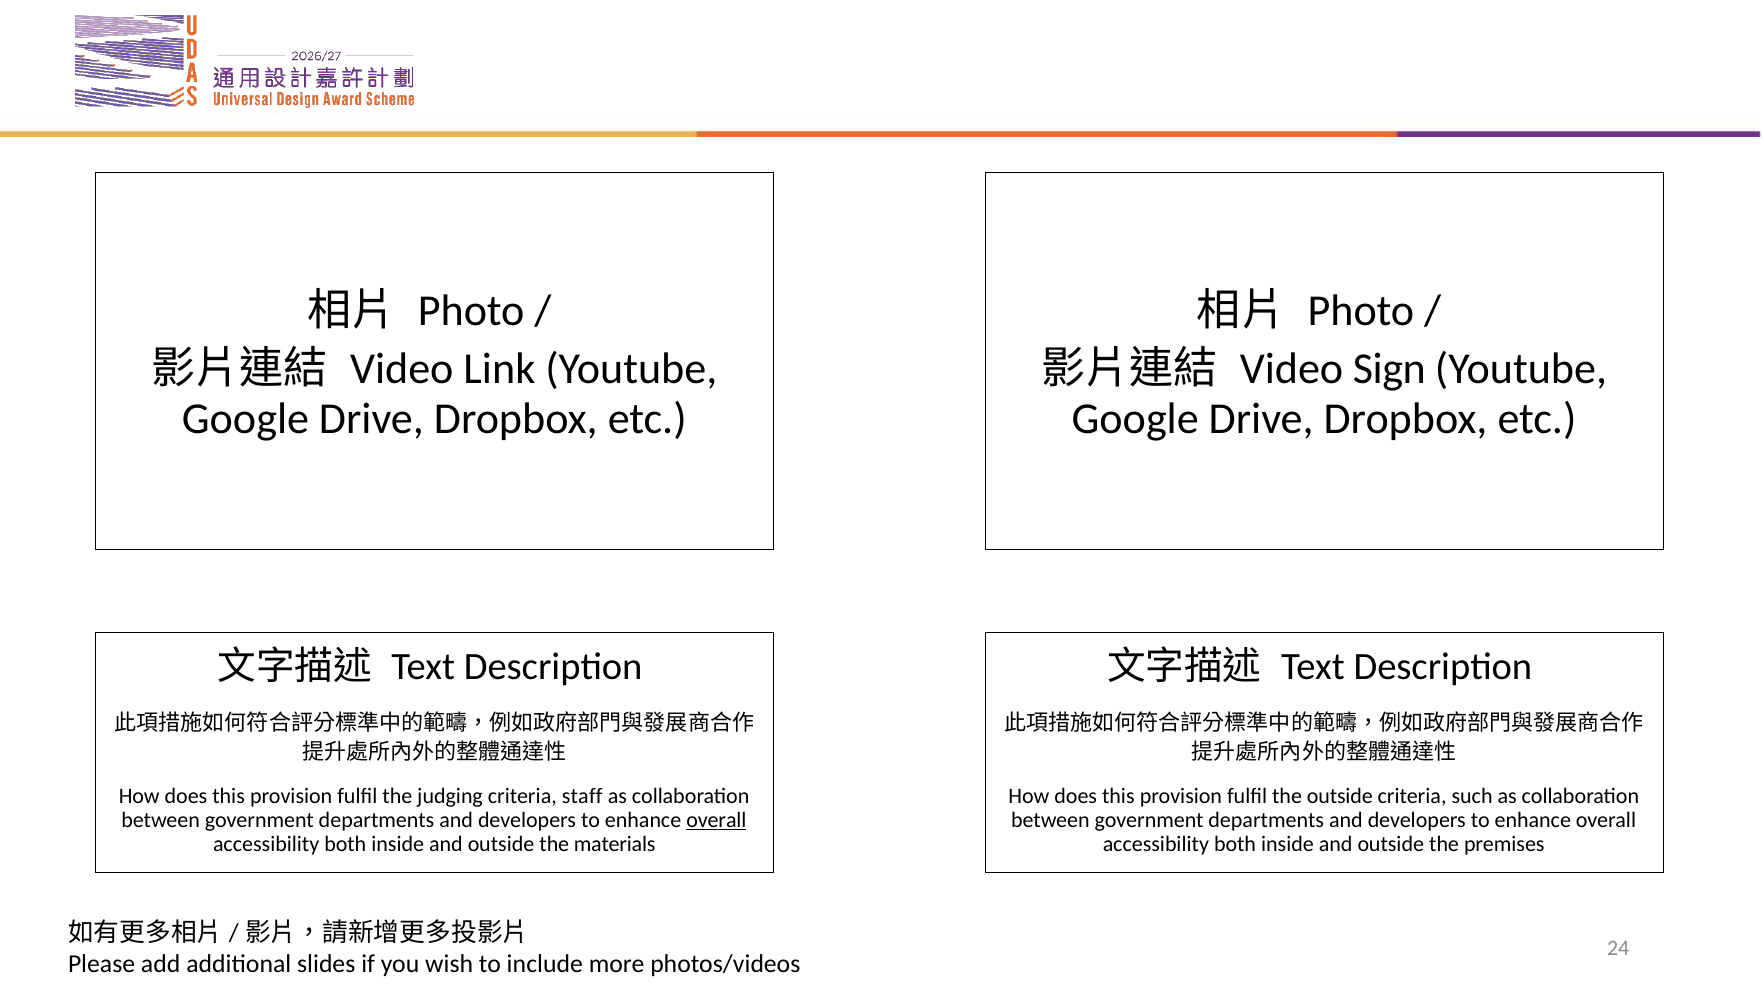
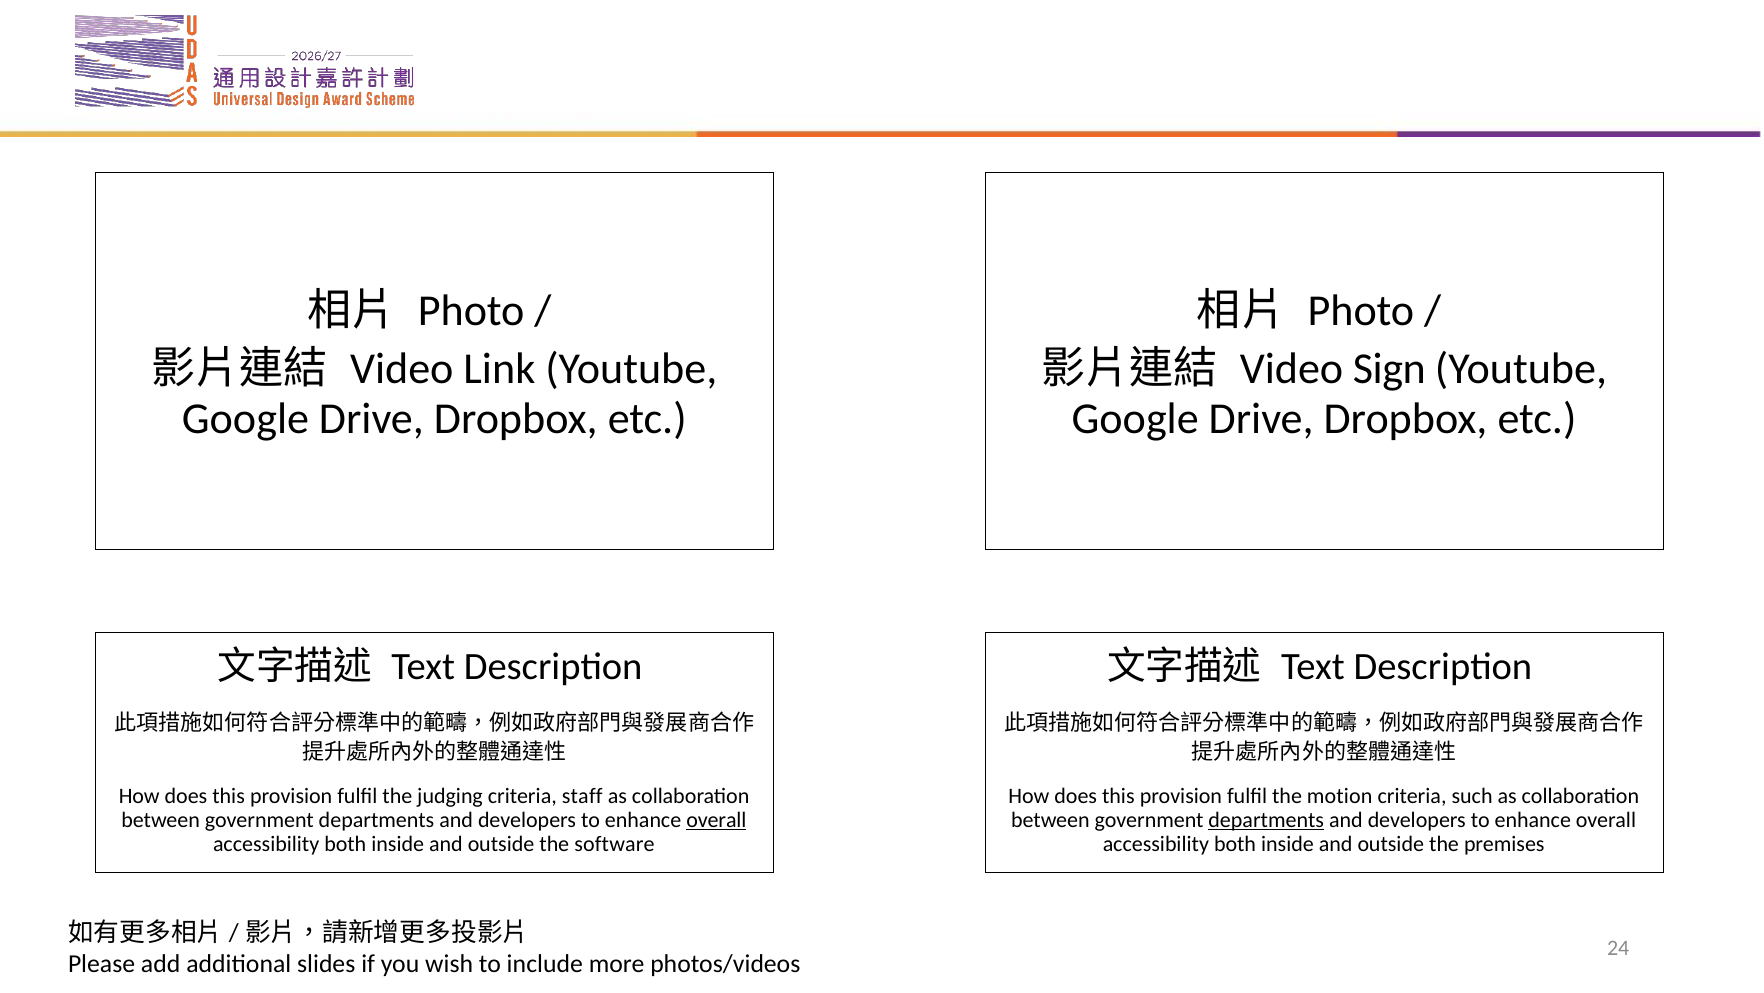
the outside: outside -> motion
departments at (1266, 819) underline: none -> present
materials: materials -> software
